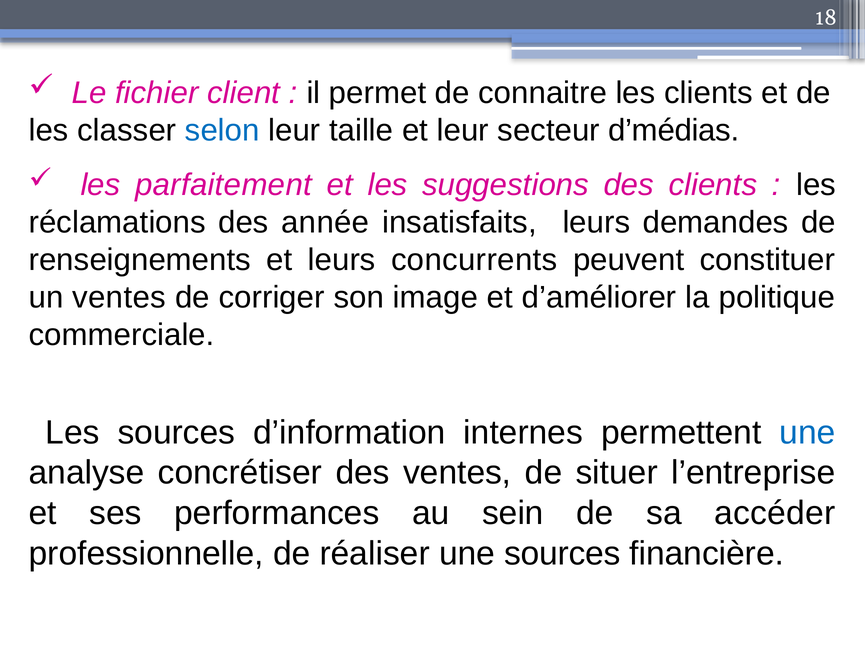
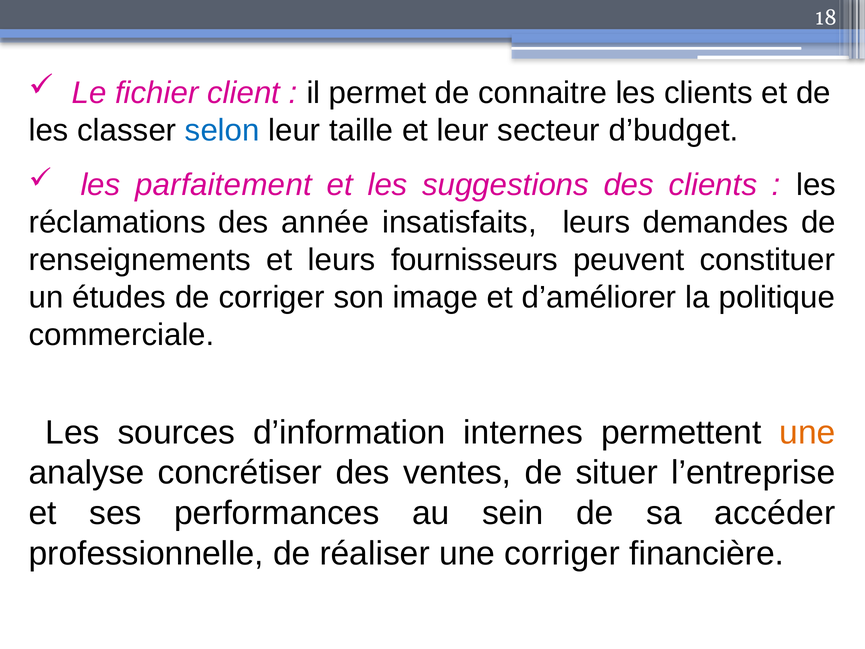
d’médias: d’médias -> d’budget
concurrents: concurrents -> fournisseurs
un ventes: ventes -> études
une at (808, 432) colour: blue -> orange
une sources: sources -> corriger
